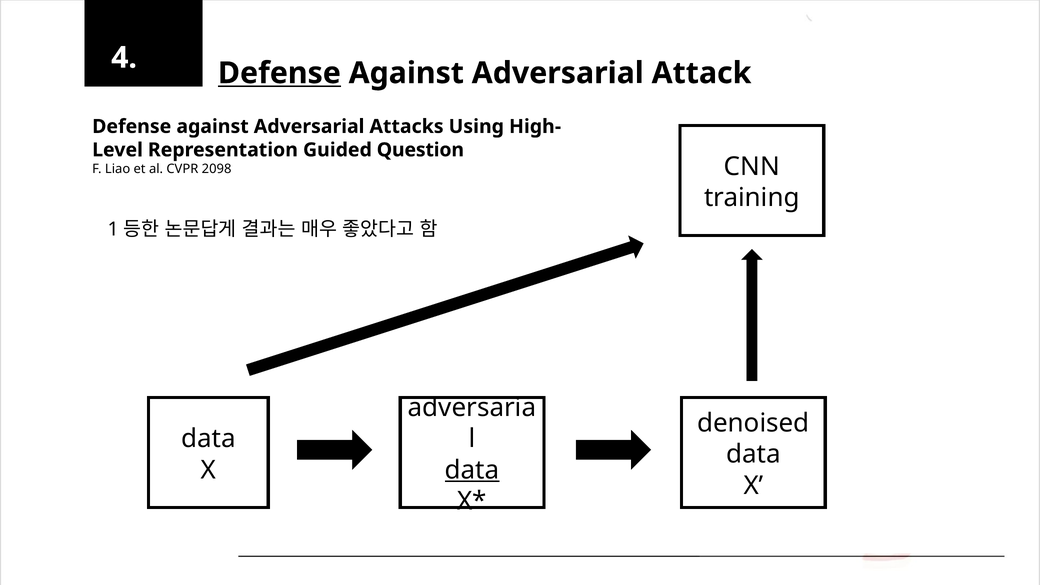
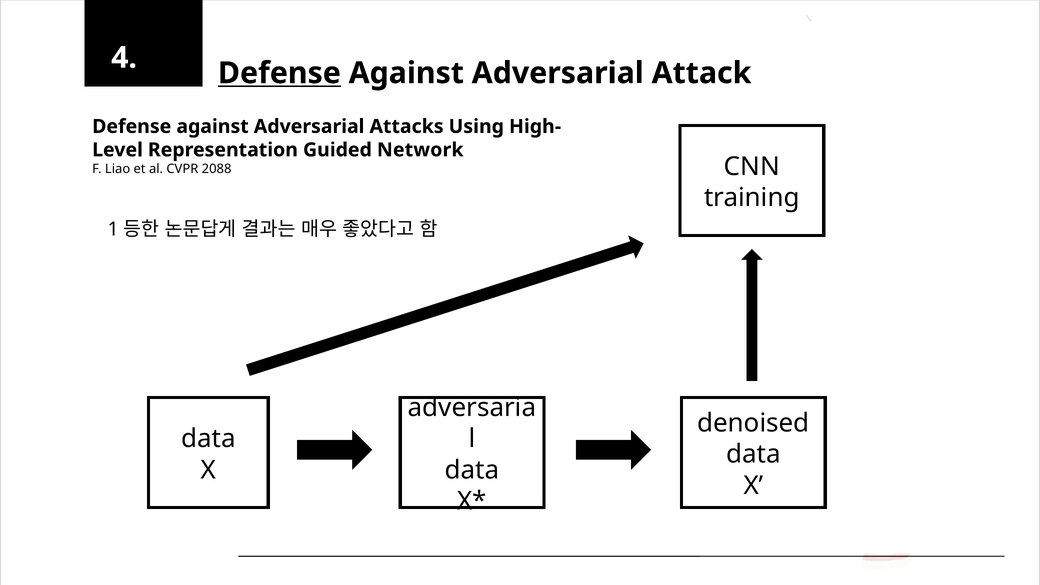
Question: Question -> Network
2098: 2098 -> 2088
data at (472, 470) underline: present -> none
